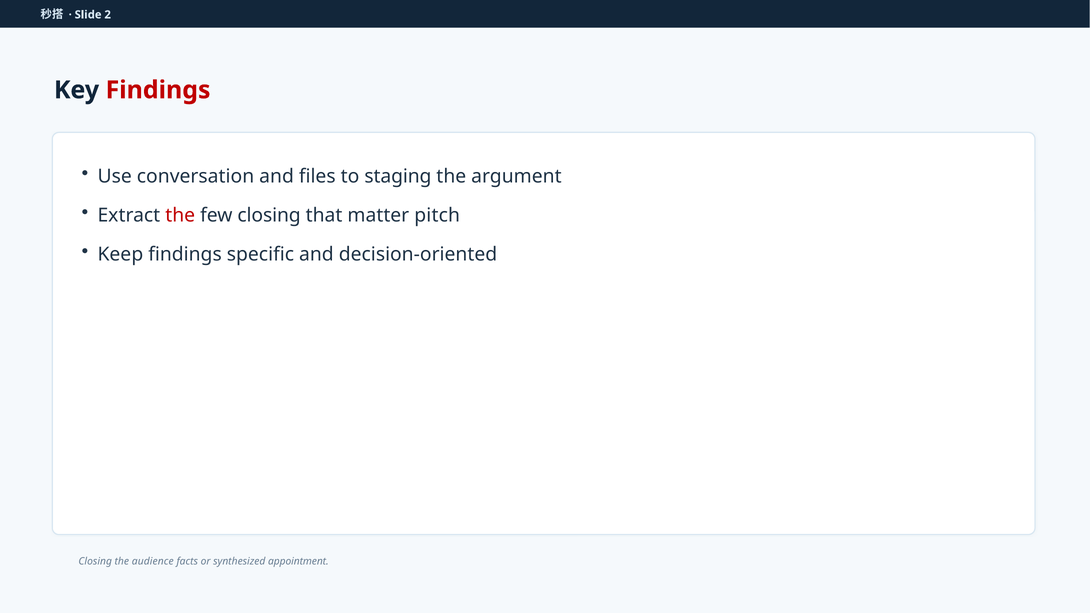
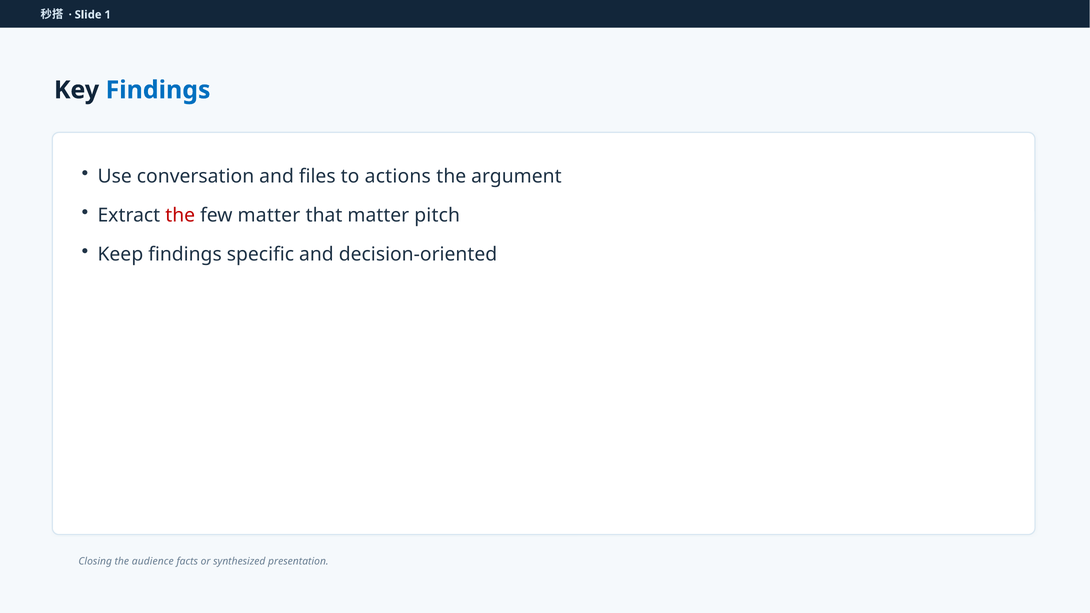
2: 2 -> 1
Findings at (158, 90) colour: red -> blue
staging: staging -> actions
few closing: closing -> matter
appointment: appointment -> presentation
